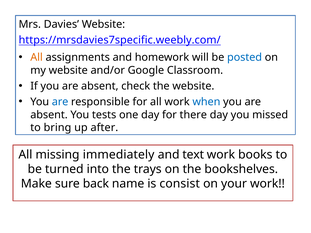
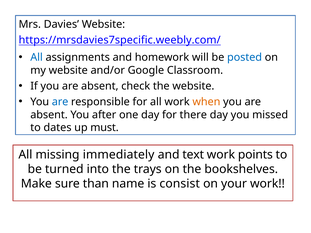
All at (37, 57) colour: orange -> blue
when colour: blue -> orange
tests: tests -> after
bring: bring -> dates
after: after -> must
books: books -> points
back: back -> than
